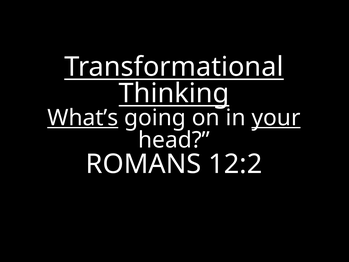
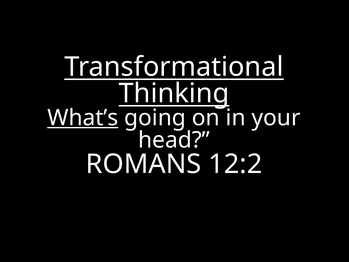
your underline: present -> none
